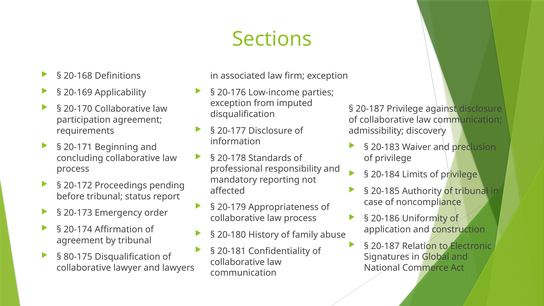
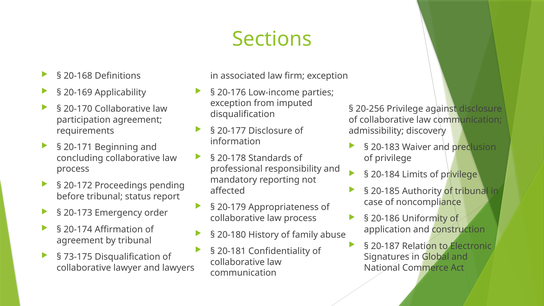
20-187 at (370, 109): 20-187 -> 20-256
80-175: 80-175 -> 73-175
